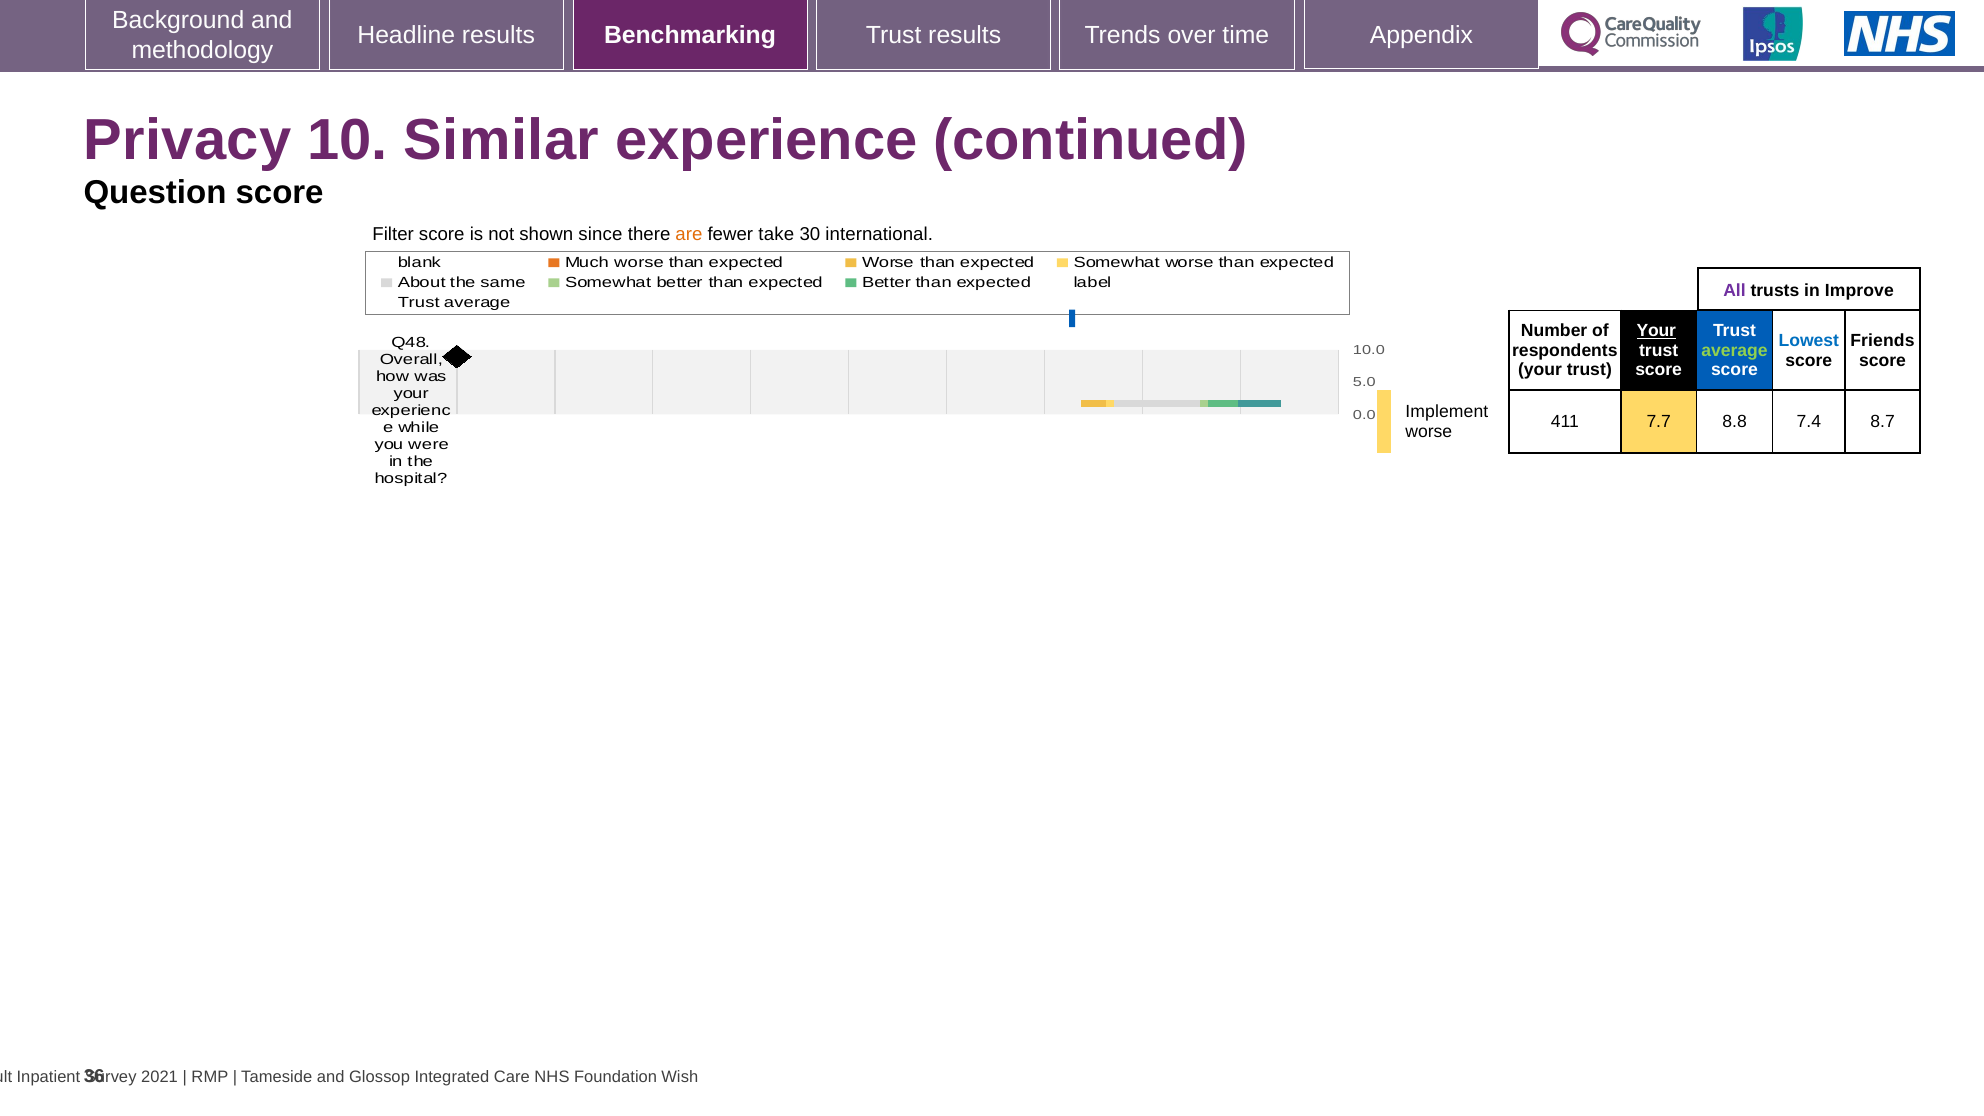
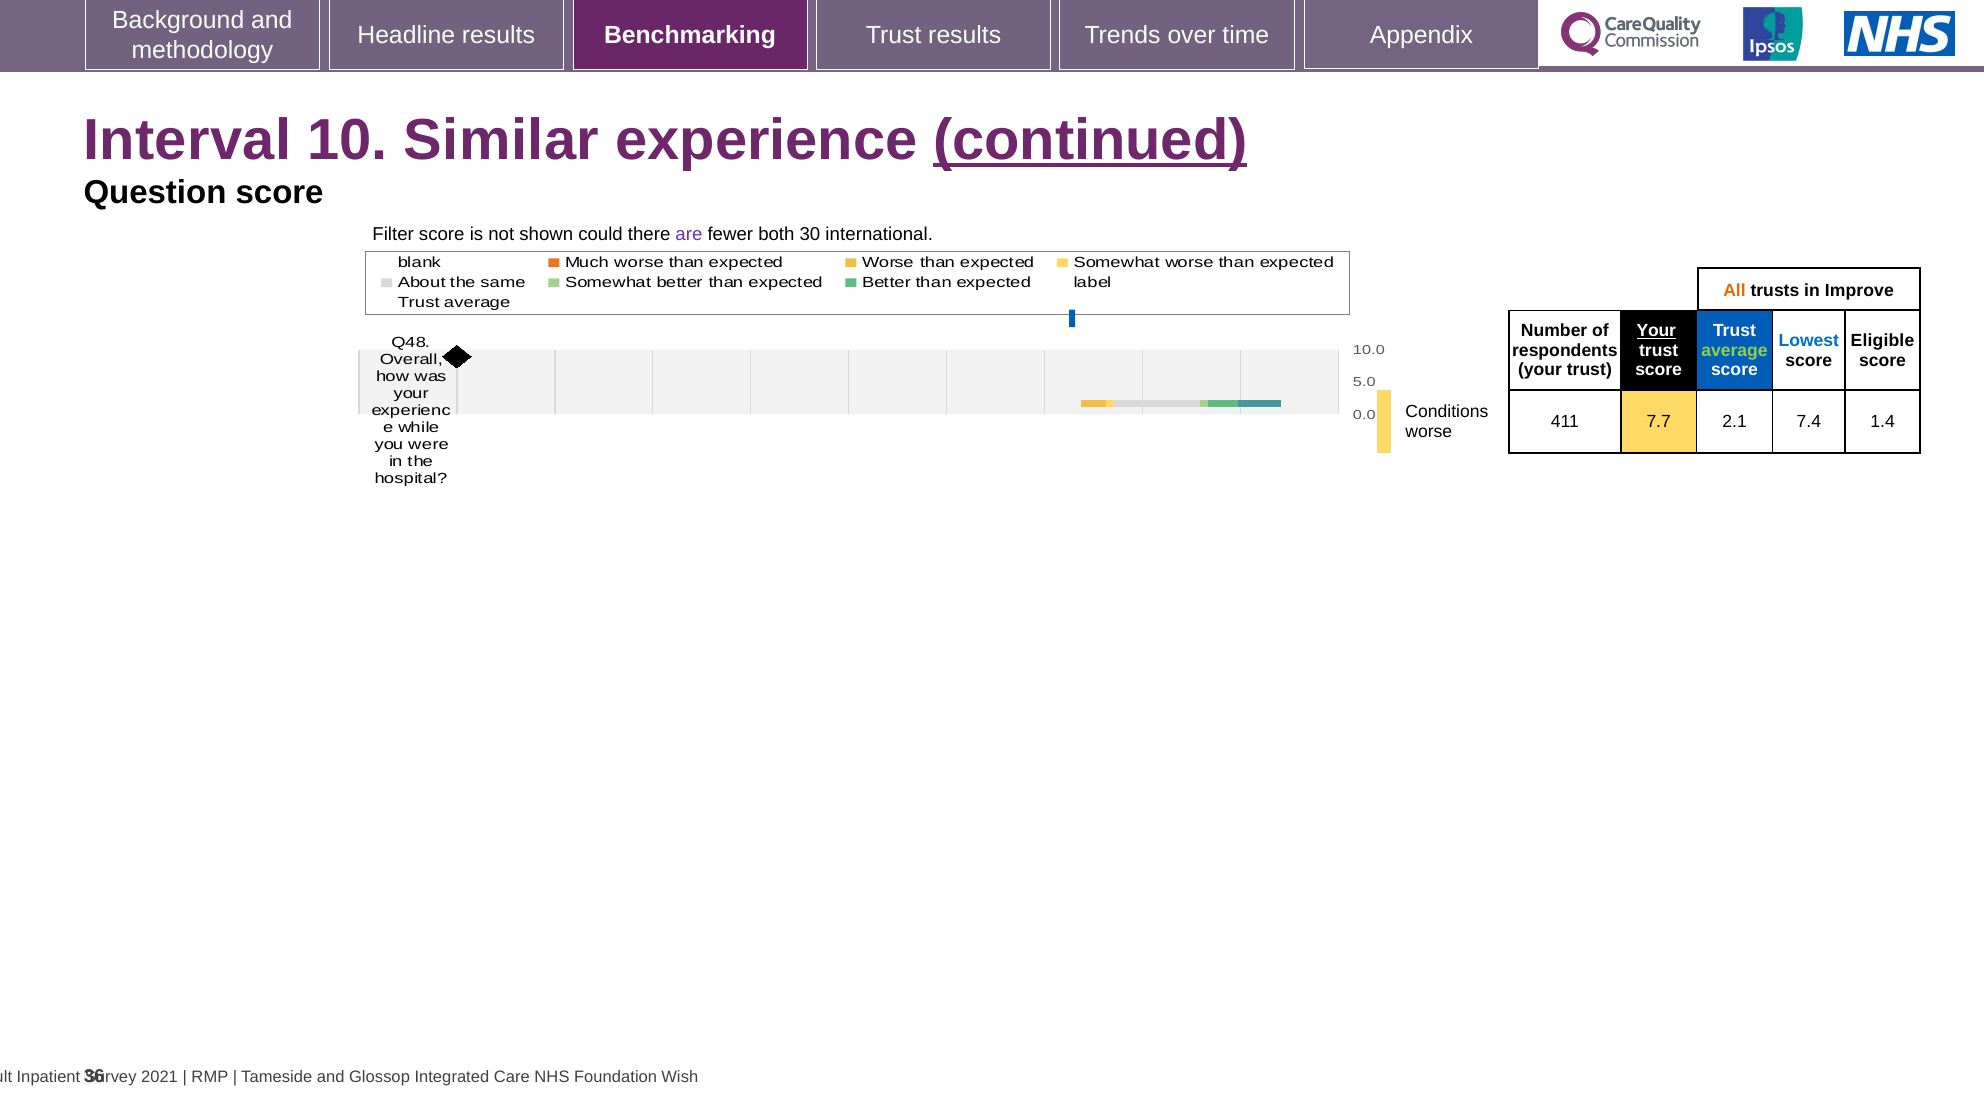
Privacy: Privacy -> Interval
continued underline: none -> present
since: since -> could
are colour: orange -> purple
take: take -> both
All colour: purple -> orange
Friends: Friends -> Eligible
Implement: Implement -> Conditions
8.8: 8.8 -> 2.1
8.7: 8.7 -> 1.4
